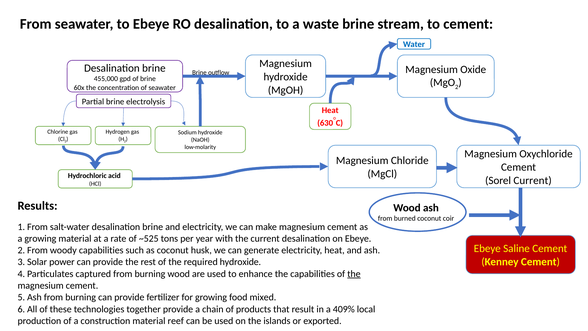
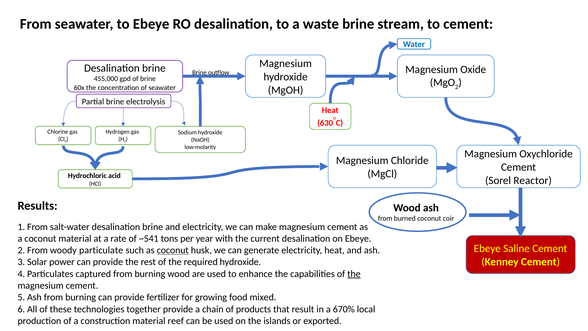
Sorel Current: Current -> Reactor
a growing: growing -> coconut
~525: ~525 -> ~541
woody capabilities: capabilities -> particulate
coconut at (173, 250) underline: none -> present
409%: 409% -> 670%
